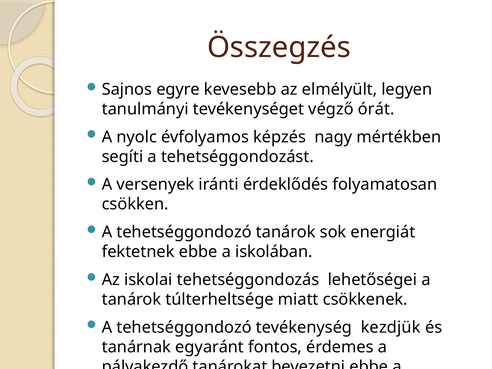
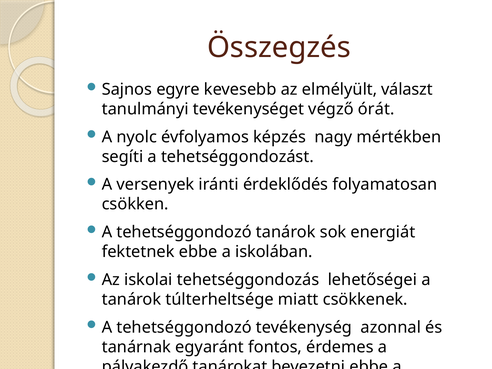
legyen: legyen -> választ
kezdjük: kezdjük -> azonnal
